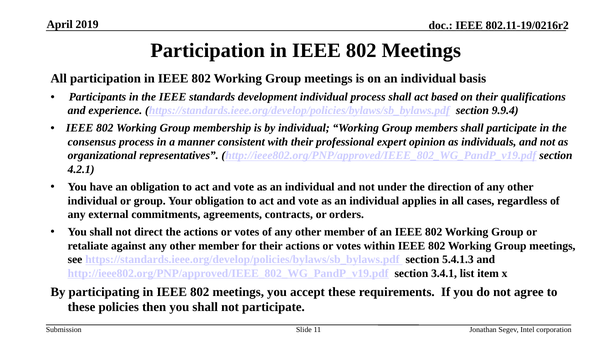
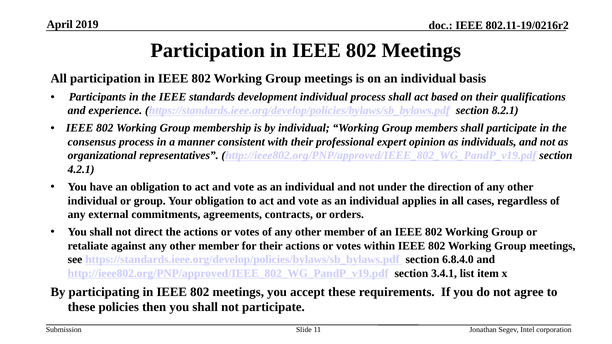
9.9.4: 9.9.4 -> 8.2.1
5.4.1.3: 5.4.1.3 -> 6.8.4.0
